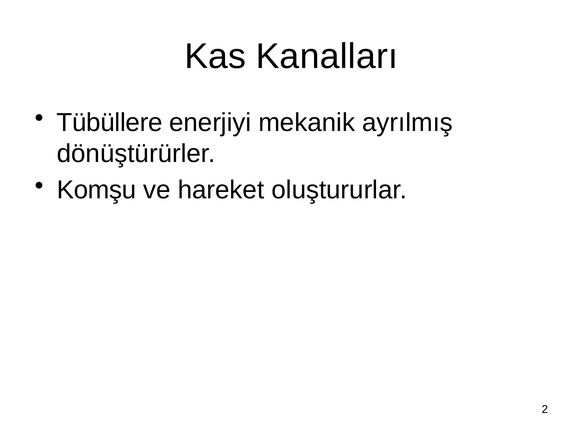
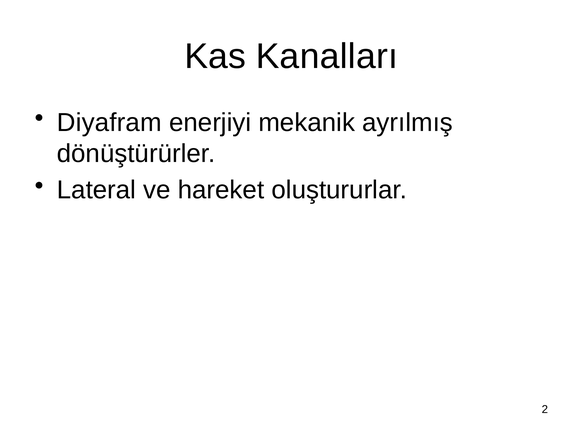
Tübüllere: Tübüllere -> Diyafram
Komşu: Komşu -> Lateral
